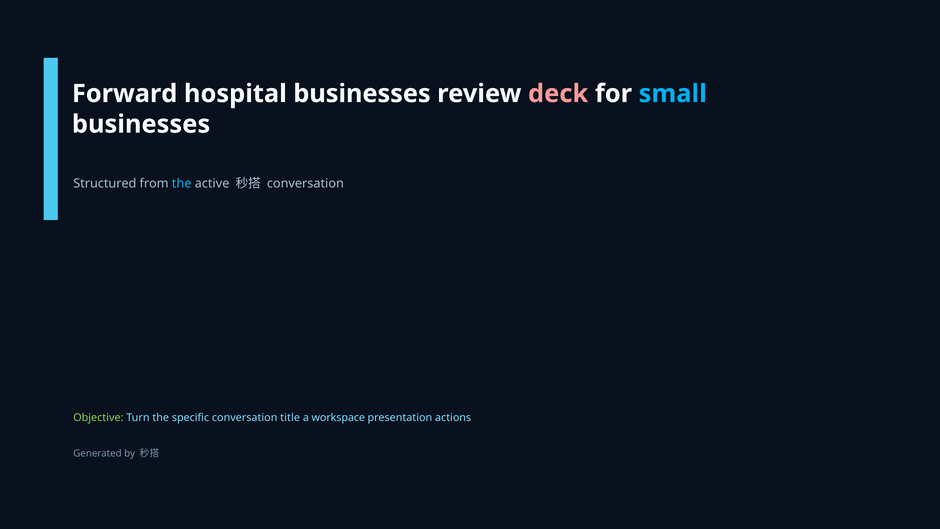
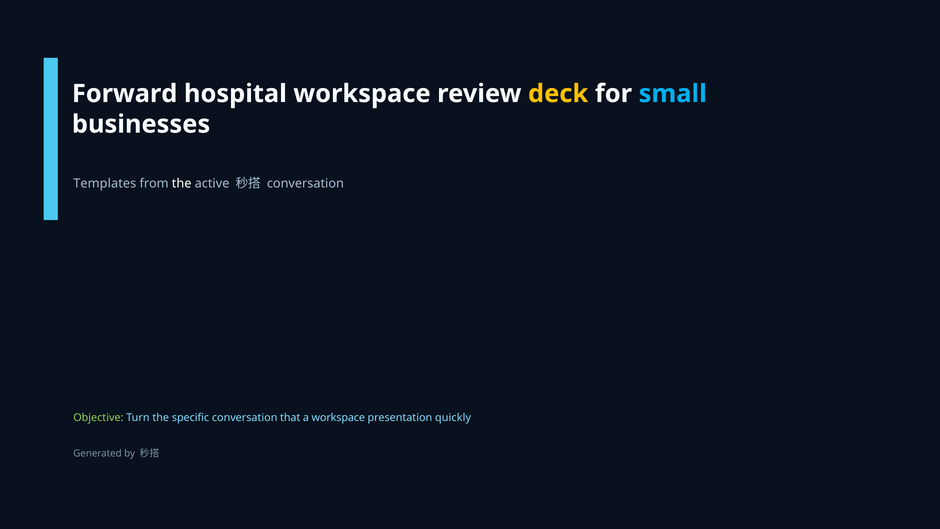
hospital businesses: businesses -> workspace
deck colour: pink -> yellow
Structured: Structured -> Templates
the at (182, 183) colour: light blue -> white
title: title -> that
actions: actions -> quickly
